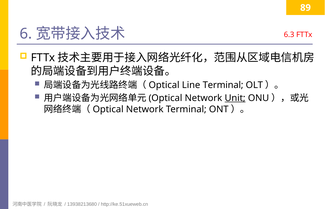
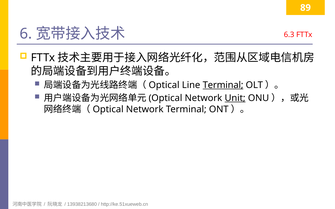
Terminal at (223, 85) underline: none -> present
